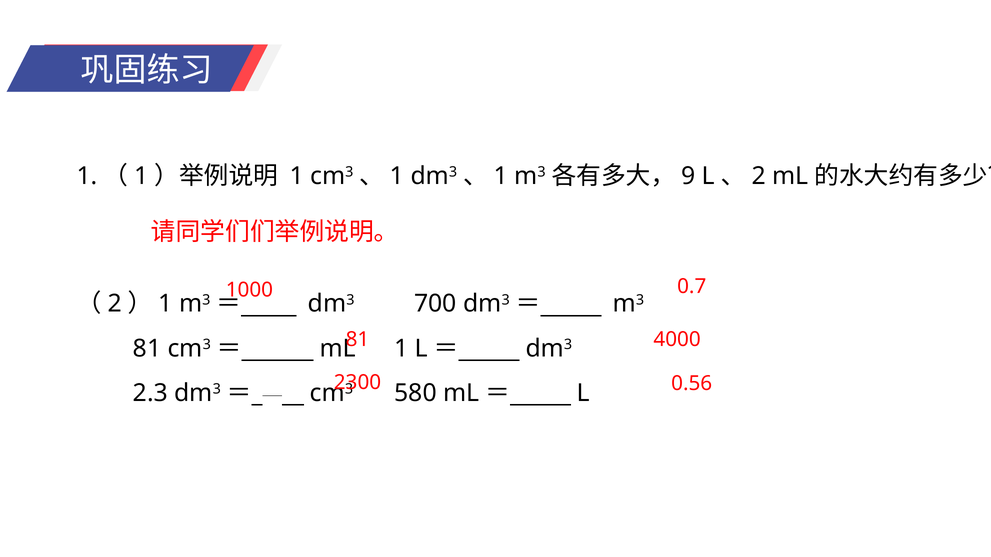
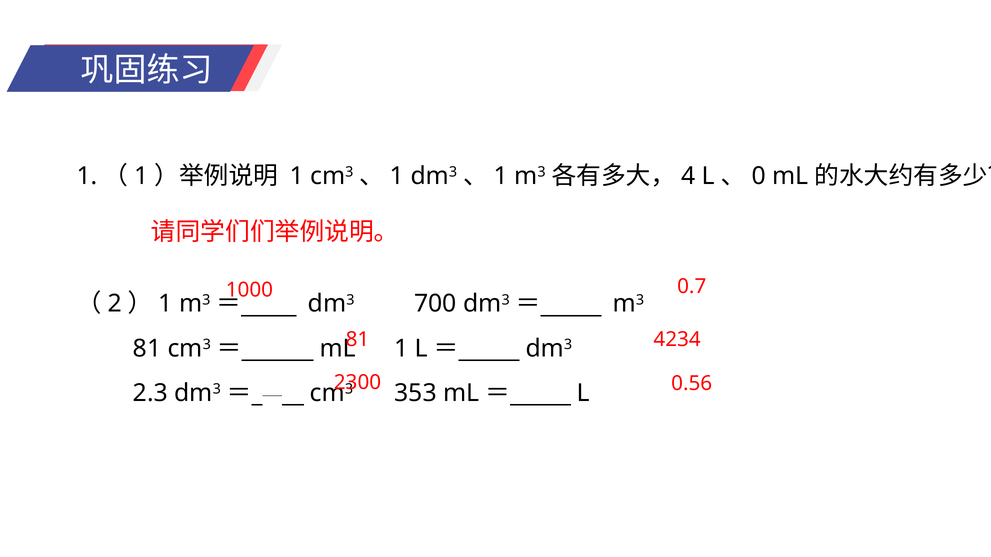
9: 9 -> 4
2 at (759, 176): 2 -> 0
4000: 4000 -> 4234
580: 580 -> 353
